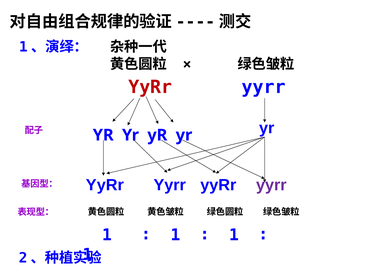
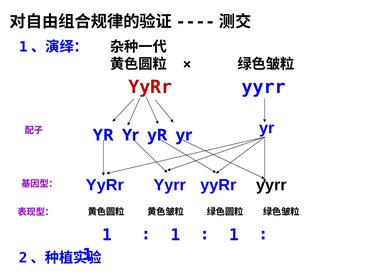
yyrr at (271, 185) colour: purple -> black
